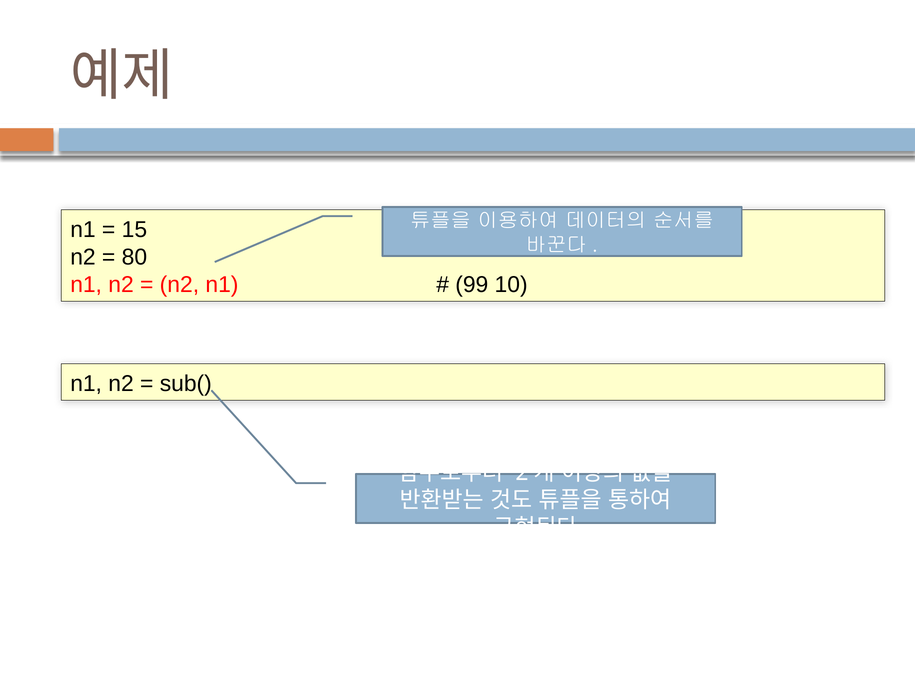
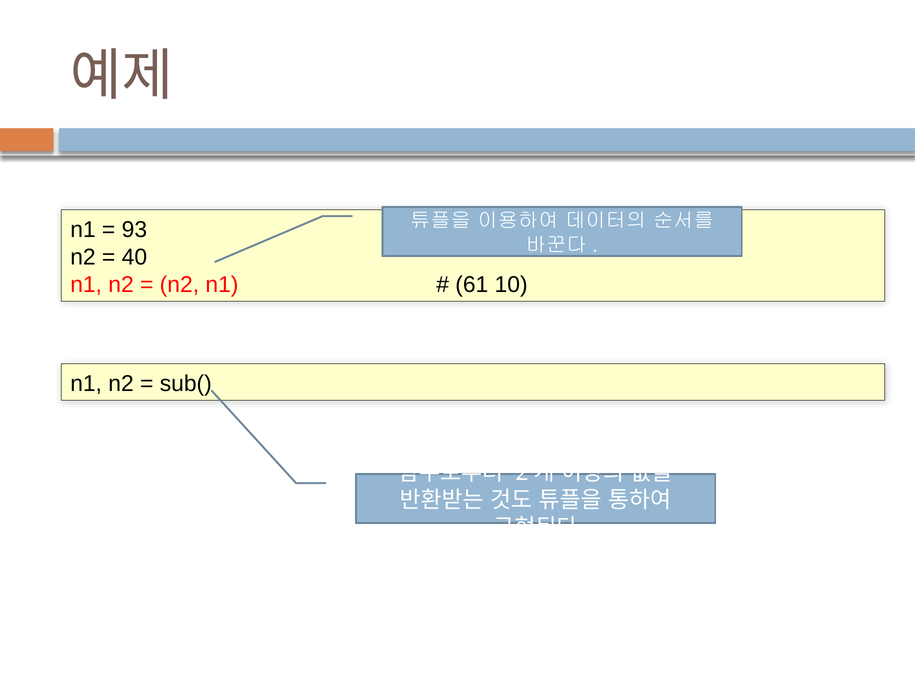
15: 15 -> 93
80: 80 -> 40
99: 99 -> 61
